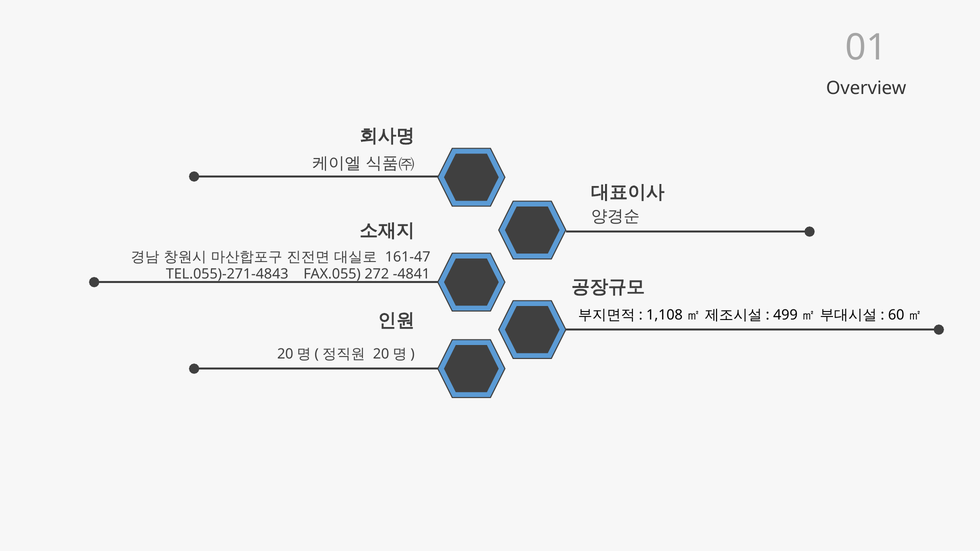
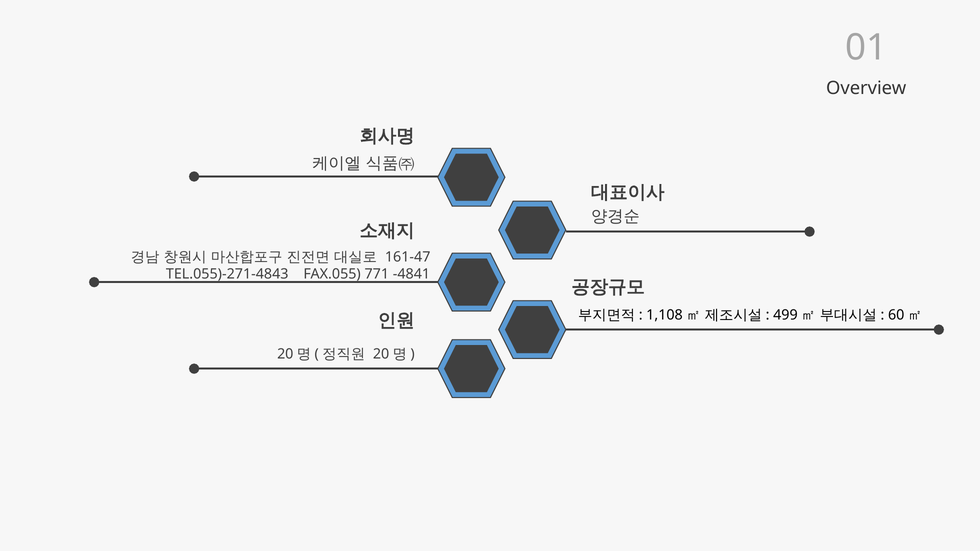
272: 272 -> 771
